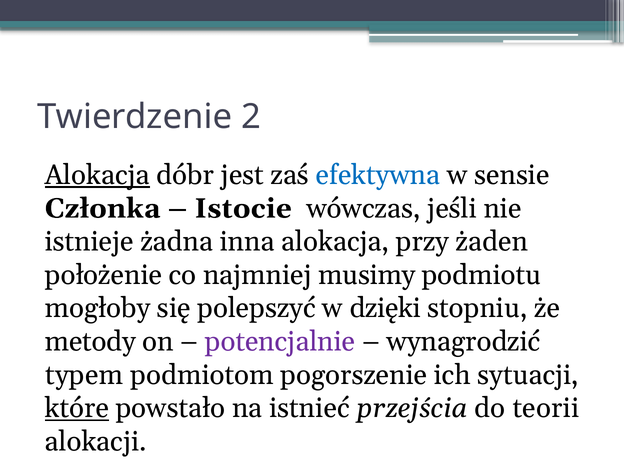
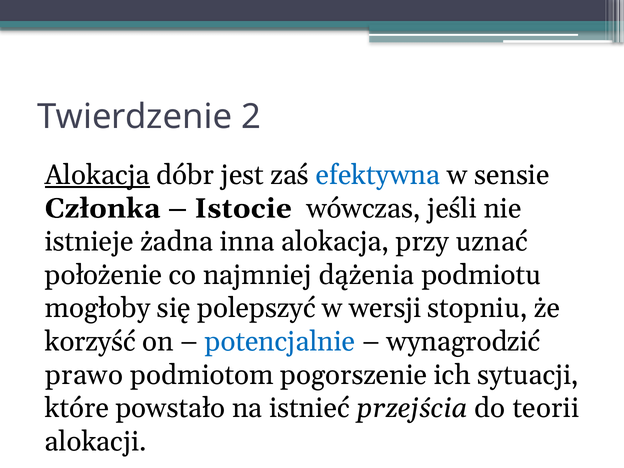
żaden: żaden -> uznać
musimy: musimy -> dążenia
dzięki: dzięki -> wersji
metody: metody -> korzyść
potencjalnie colour: purple -> blue
typem: typem -> prawo
które underline: present -> none
